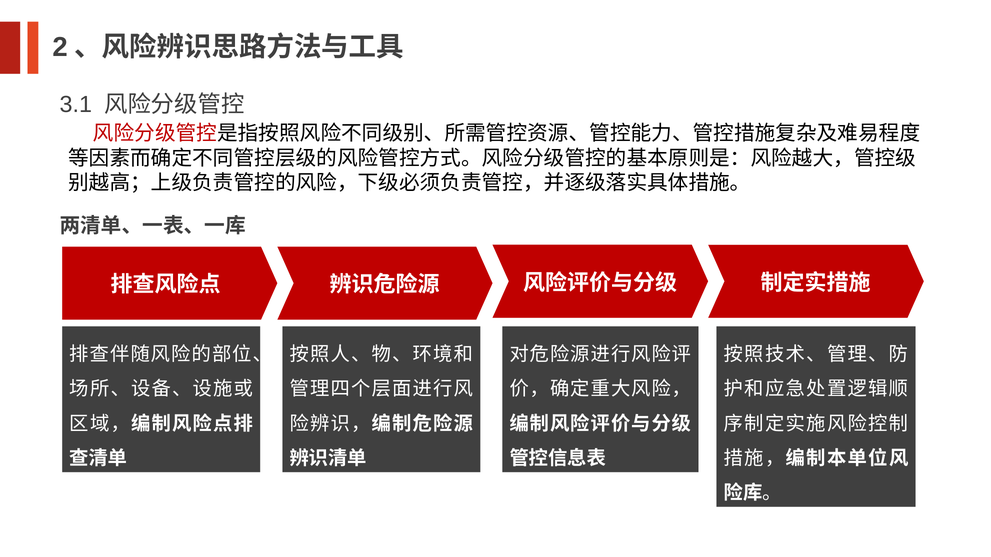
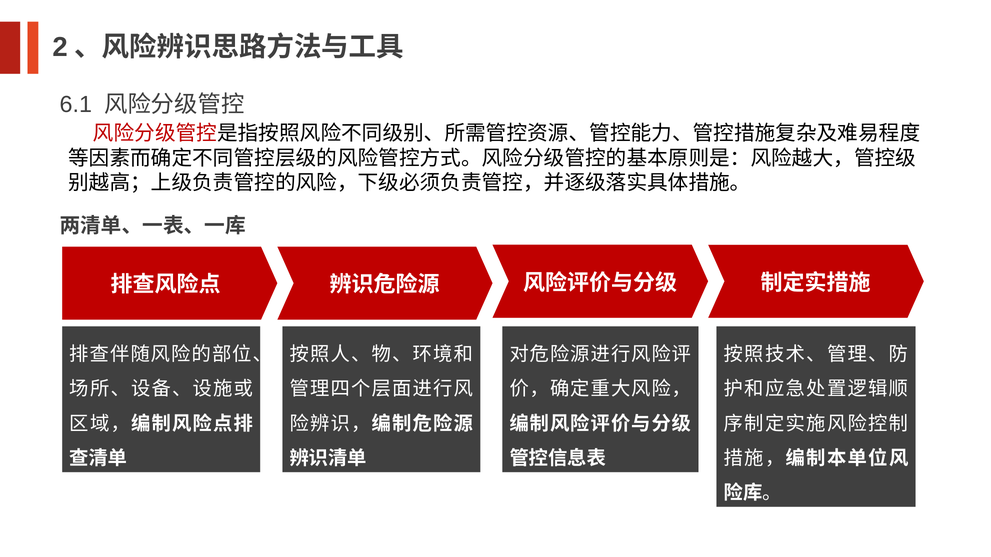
3.1: 3.1 -> 6.1
